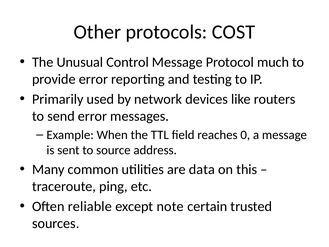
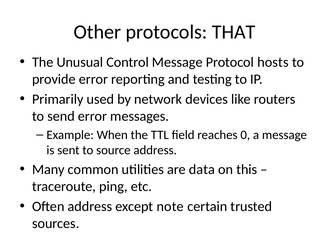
COST: COST -> THAT
much: much -> hosts
Often reliable: reliable -> address
